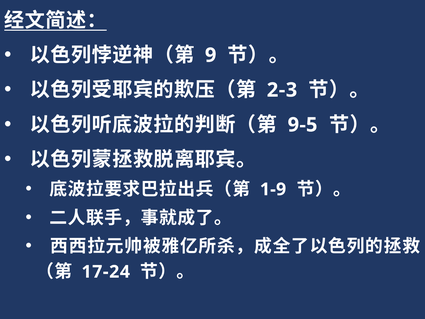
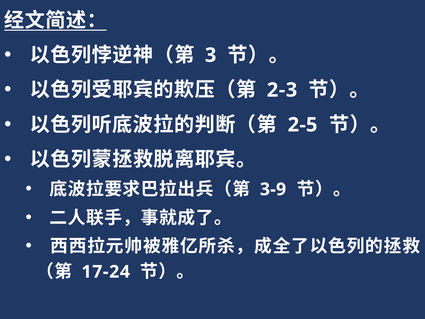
9: 9 -> 3
9-5: 9-5 -> 2-5
1-9: 1-9 -> 3-9
